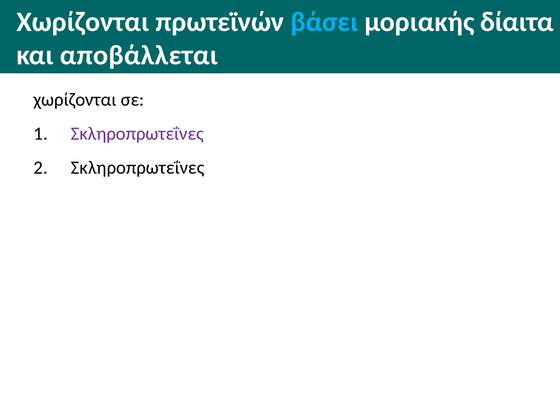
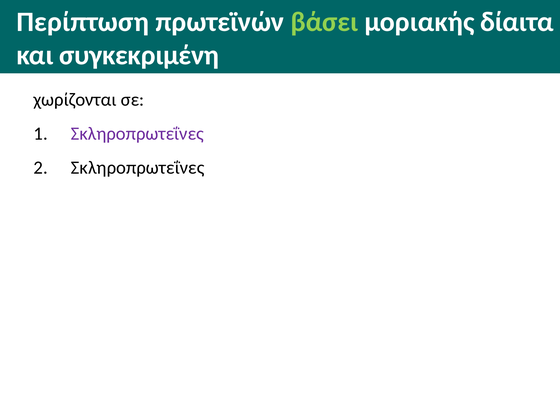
Χωρίζονται at (83, 22): Χωρίζονται -> Περίπτωση
βάσει colour: light blue -> light green
αποβάλλεται: αποβάλλεται -> συγκεκριμένη
